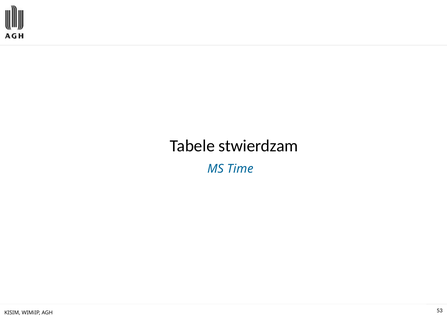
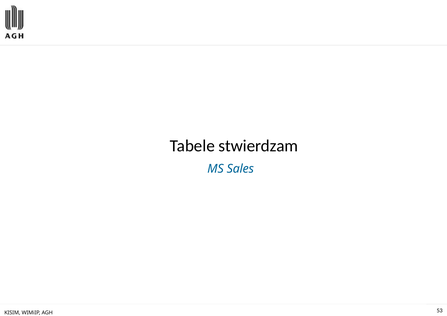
Time: Time -> Sales
